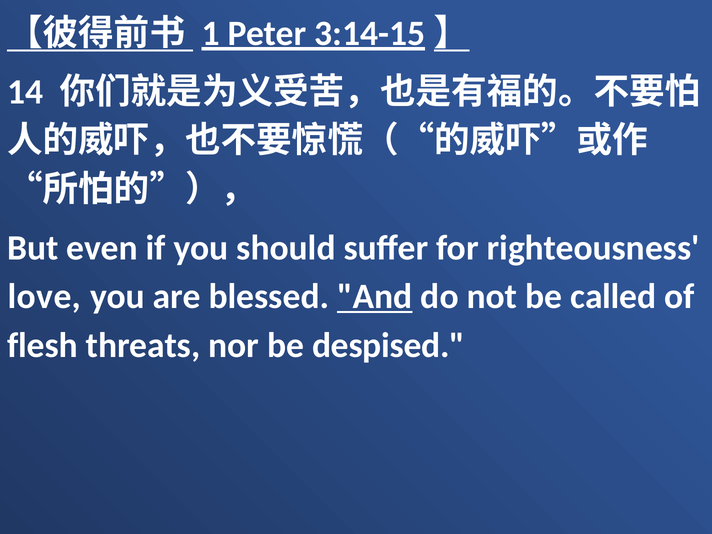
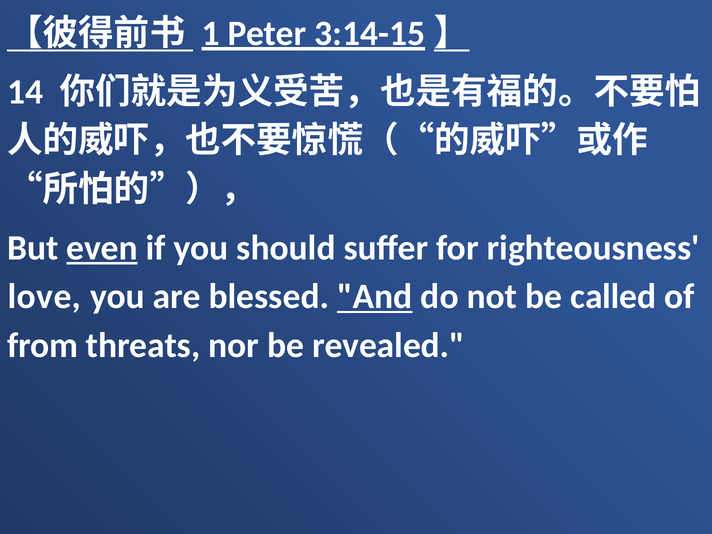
even underline: none -> present
flesh: flesh -> from
despised: despised -> revealed
